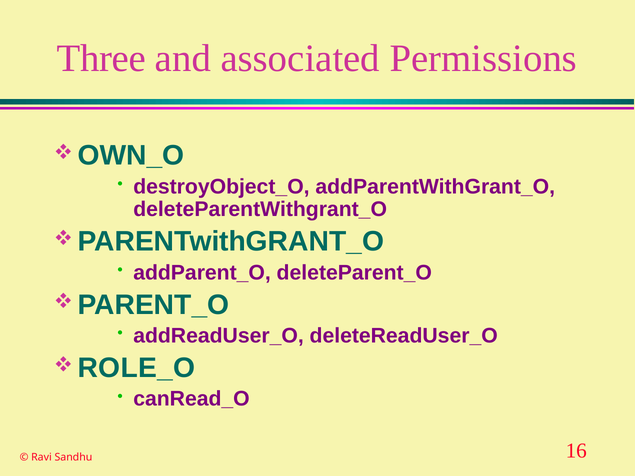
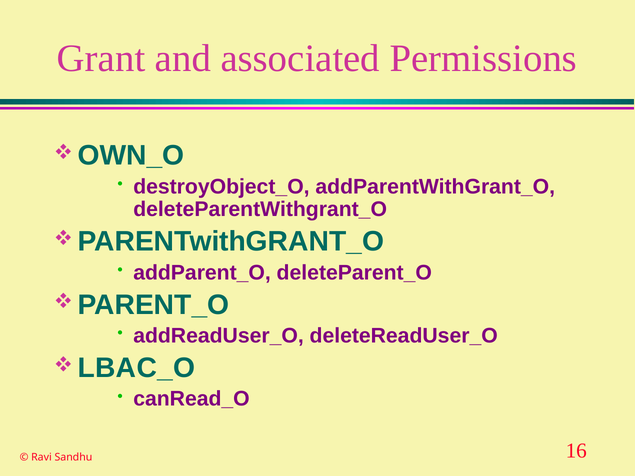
Three: Three -> Grant
ROLE_O: ROLE_O -> LBAC_O
